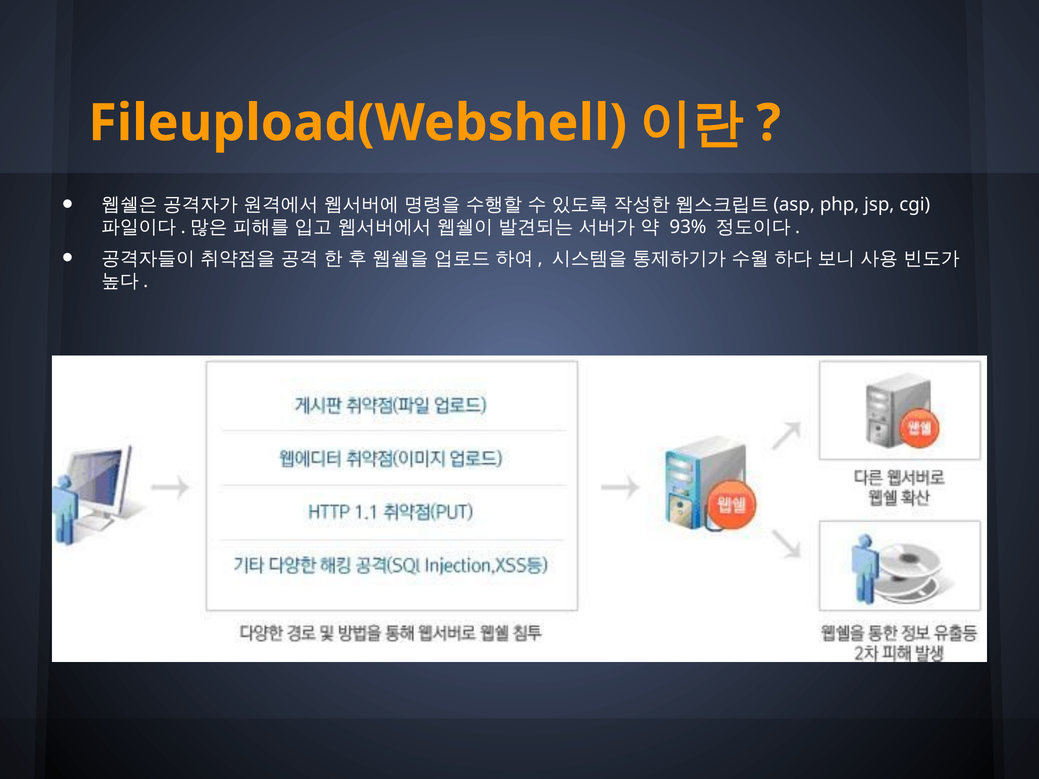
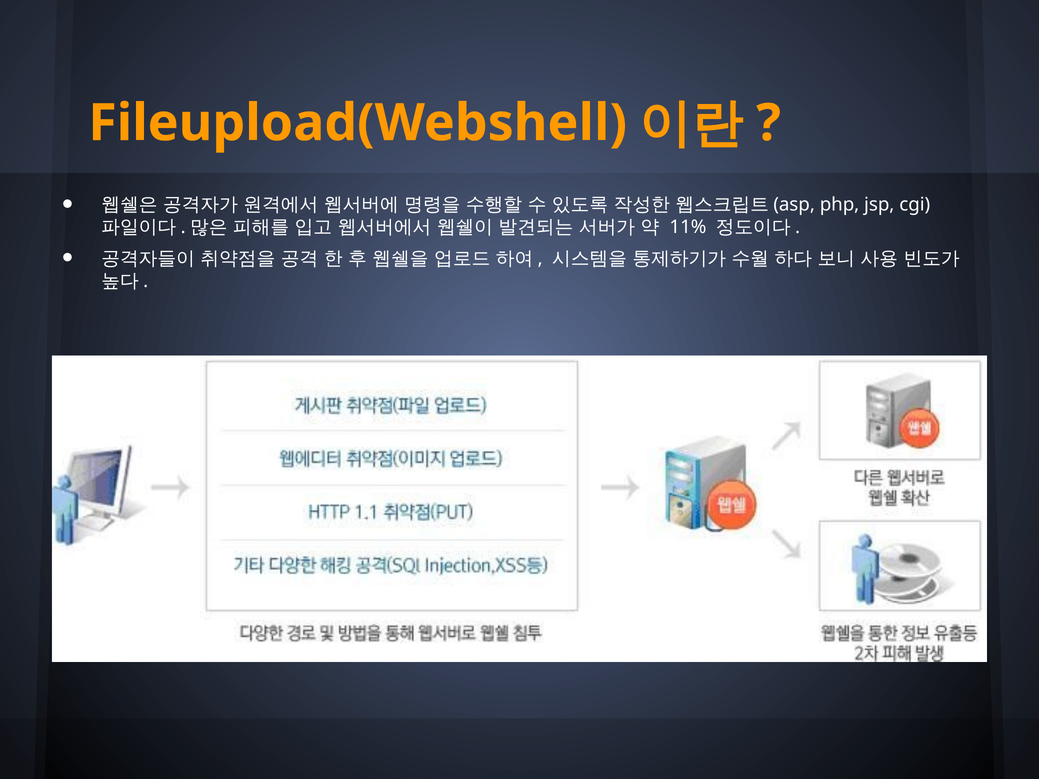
93%: 93% -> 11%
